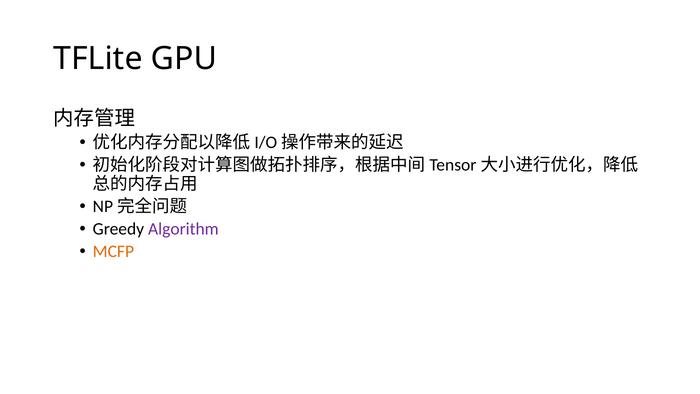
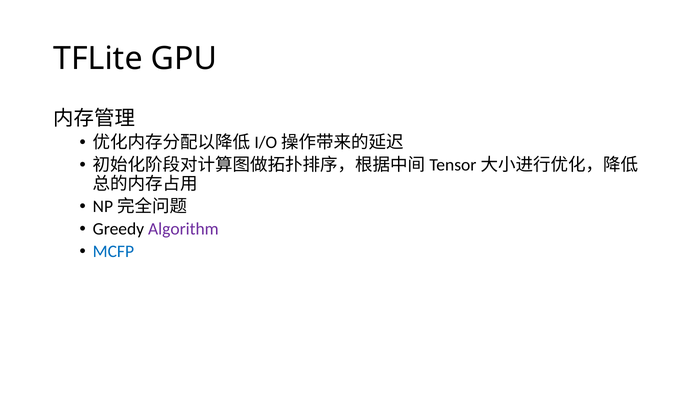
MCFP colour: orange -> blue
